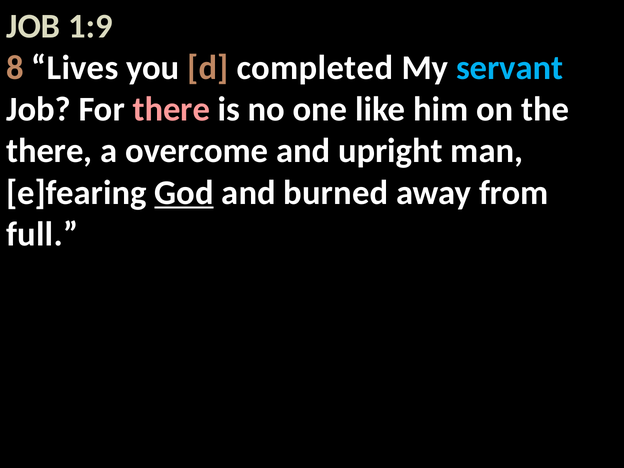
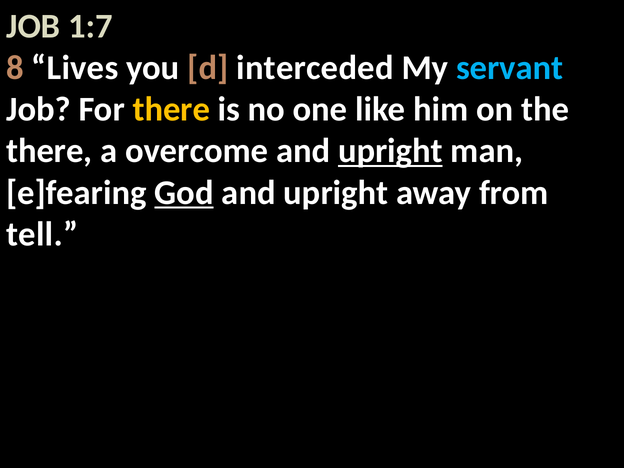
1:9: 1:9 -> 1:7
completed: completed -> interceded
there at (171, 109) colour: pink -> yellow
upright at (390, 151) underline: none -> present
burned at (336, 193): burned -> upright
full: full -> tell
